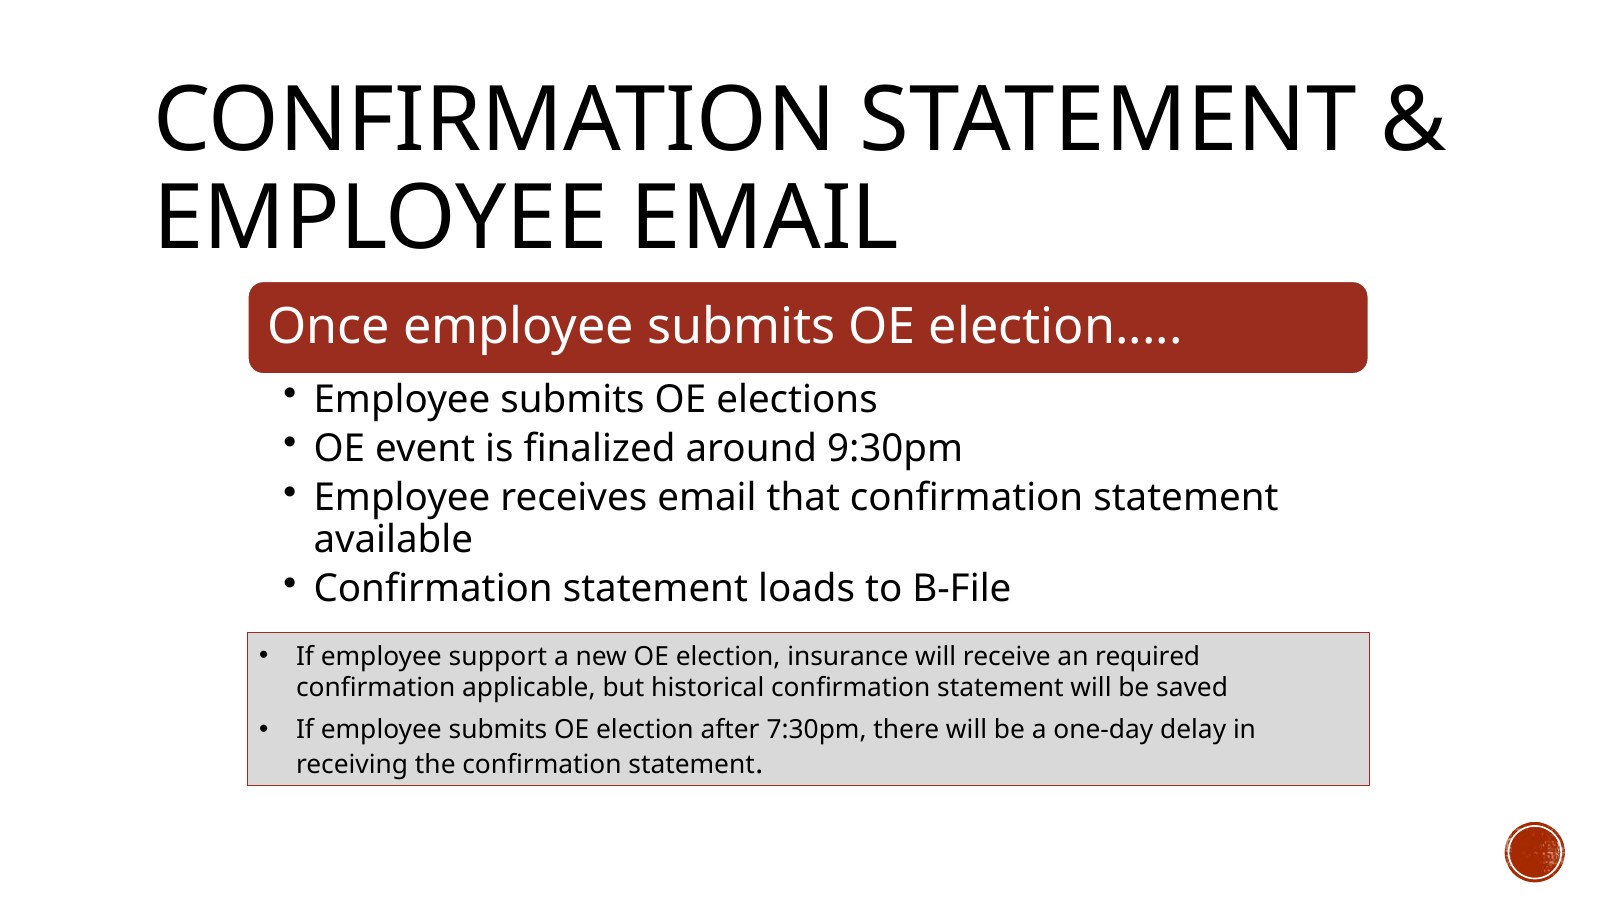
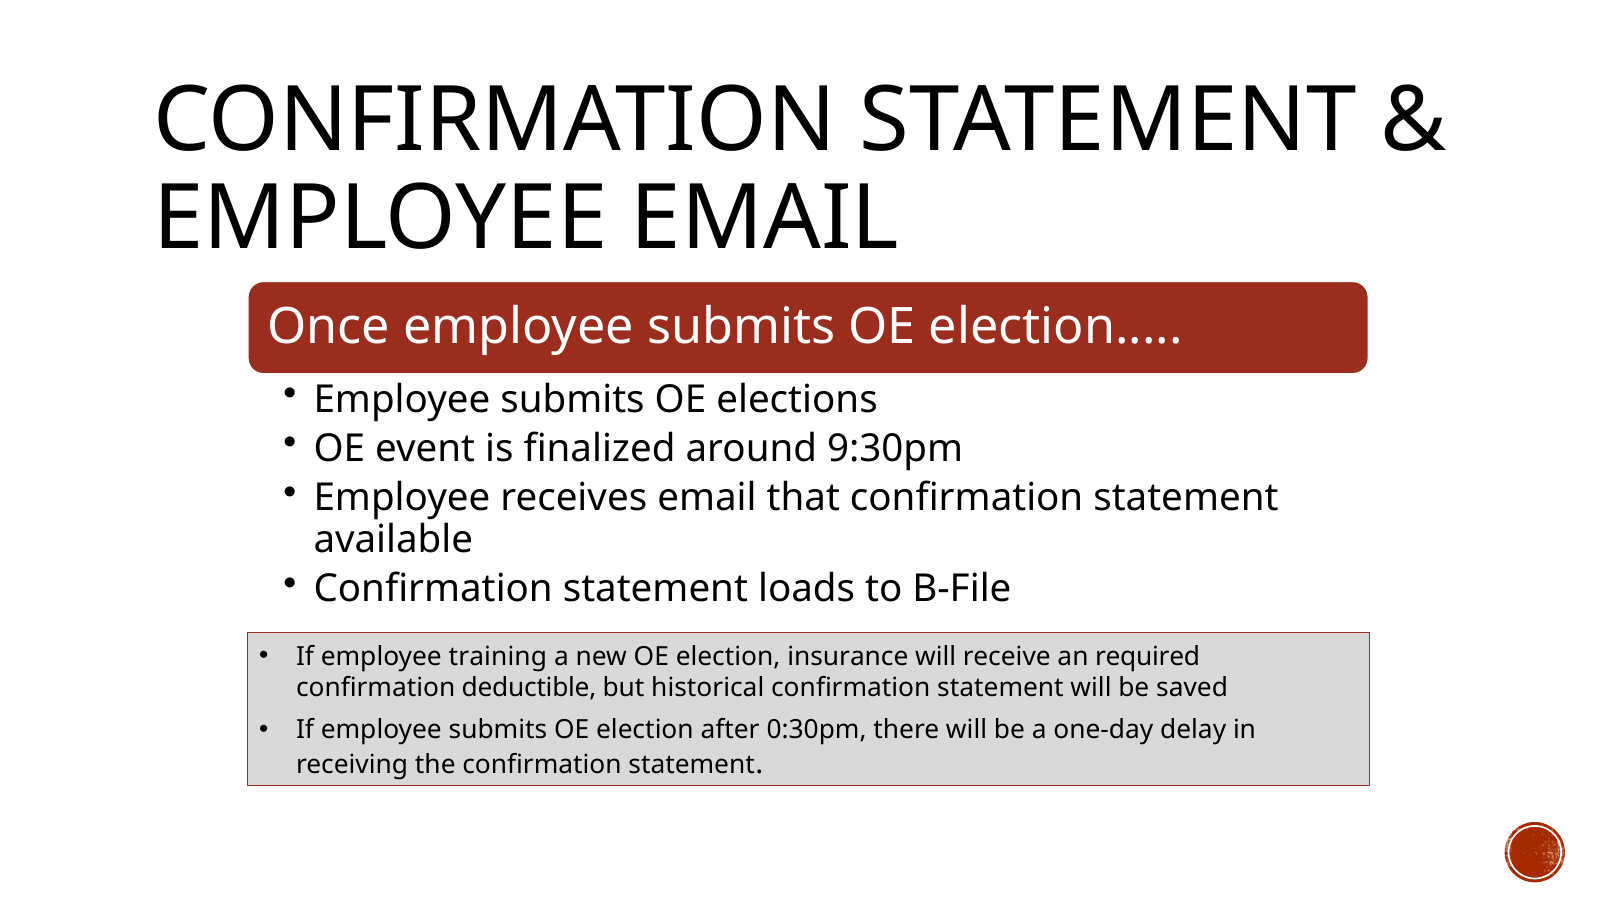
support: support -> training
applicable: applicable -> deductible
7:30pm: 7:30pm -> 0:30pm
